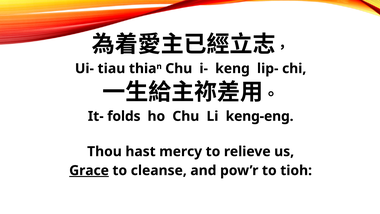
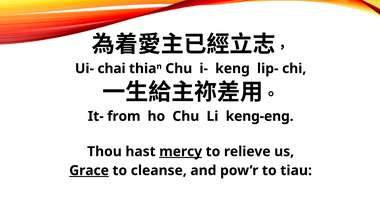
tiau: tiau -> chai
folds: folds -> from
mercy underline: none -> present
tioh: tioh -> tiau
